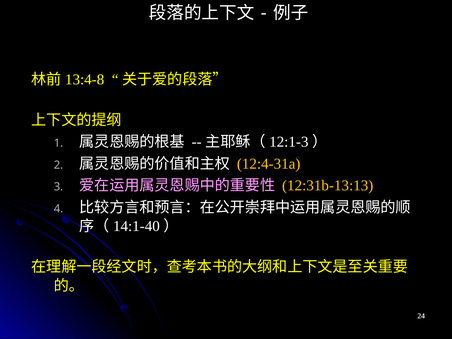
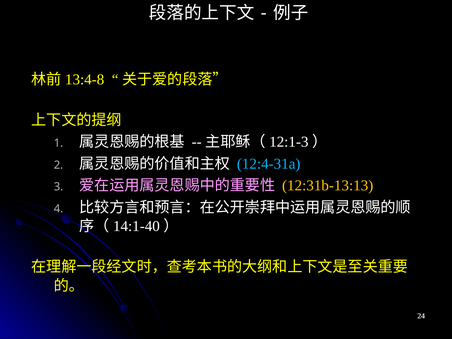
12:4-31a colour: yellow -> light blue
